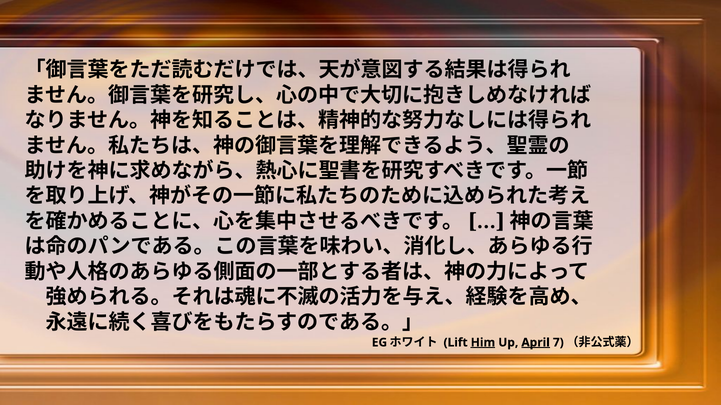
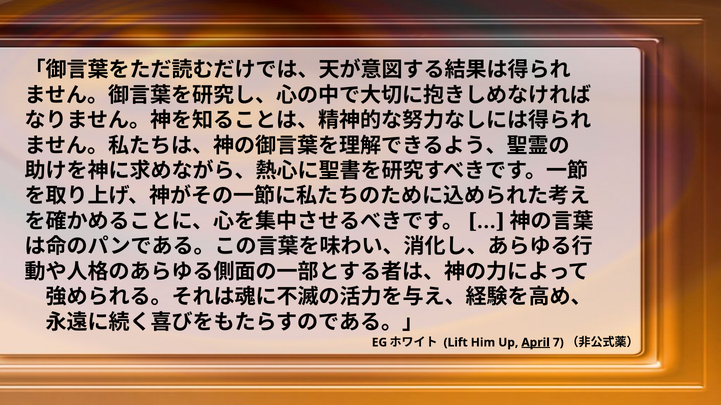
Him underline: present -> none
